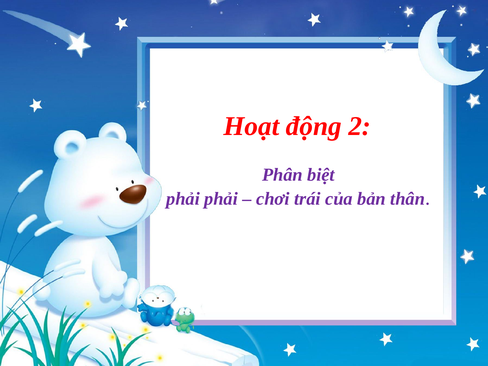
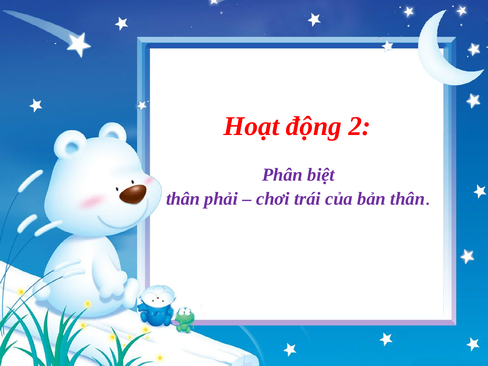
phải at (183, 199): phải -> thân
